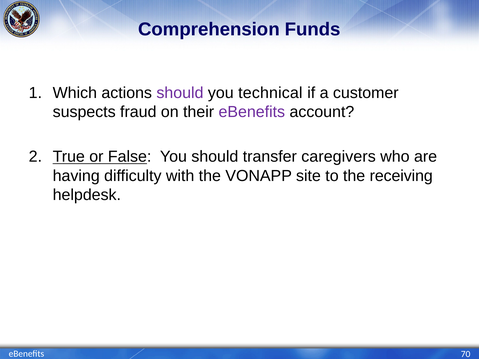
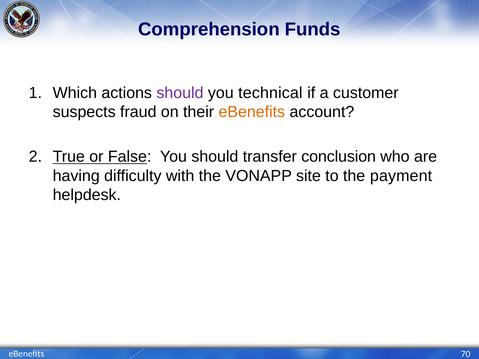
eBenefits at (252, 112) colour: purple -> orange
caregivers: caregivers -> conclusion
receiving: receiving -> payment
